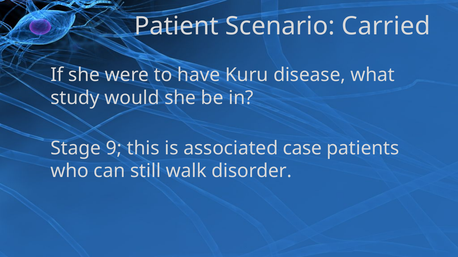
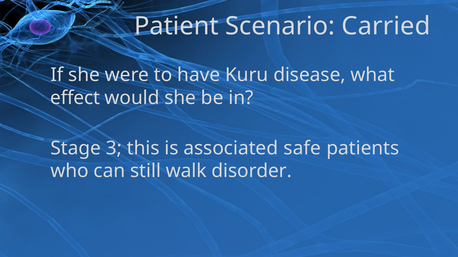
study: study -> effect
9: 9 -> 3
case: case -> safe
